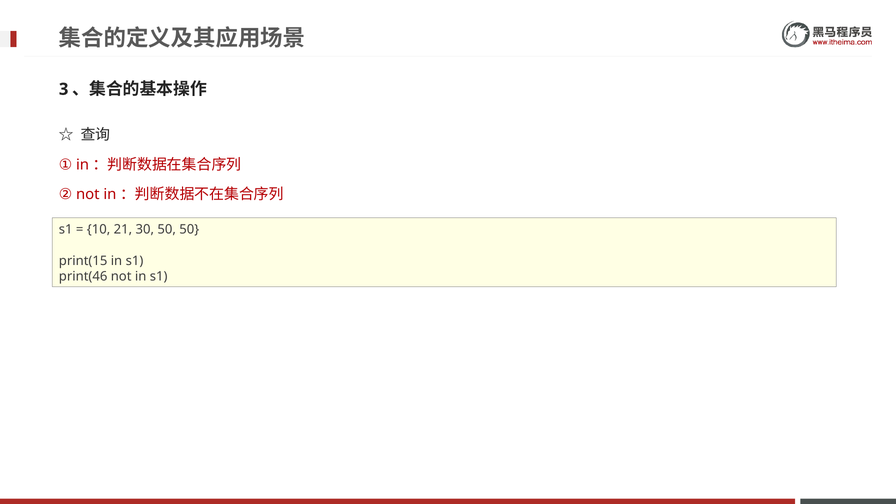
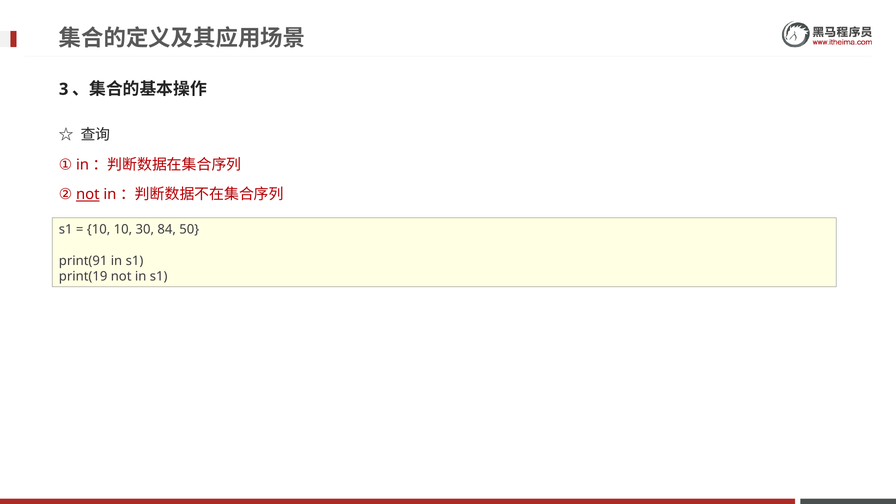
not at (88, 194) underline: none -> present
10 21: 21 -> 10
30 50: 50 -> 84
print(15: print(15 -> print(91
print(46: print(46 -> print(19
